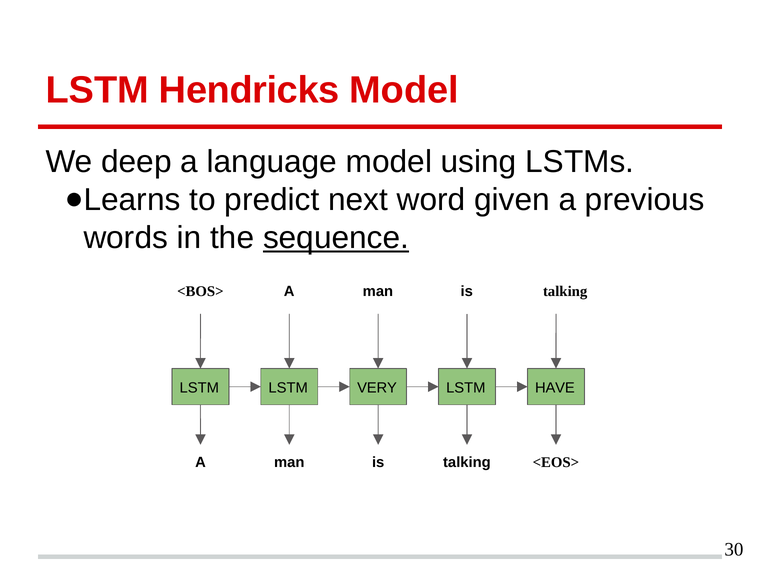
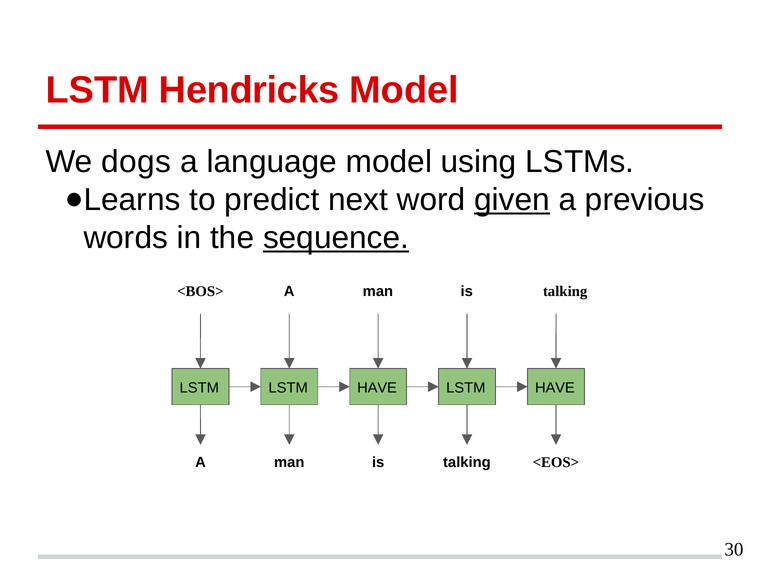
deep: deep -> dogs
given underline: none -> present
VERY at (377, 388): VERY -> HAVE
